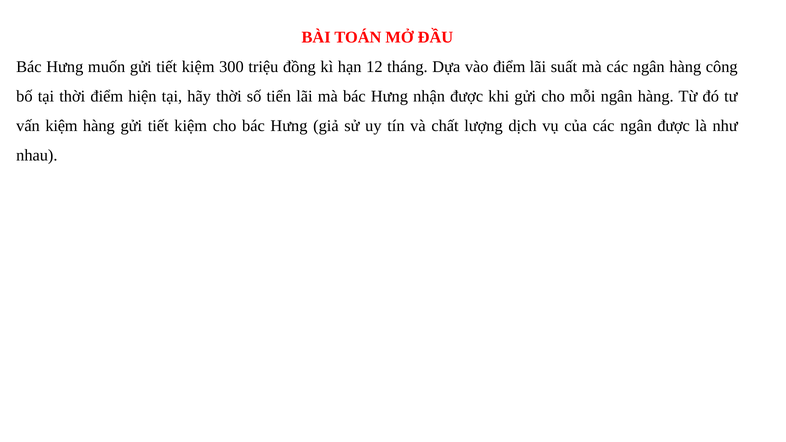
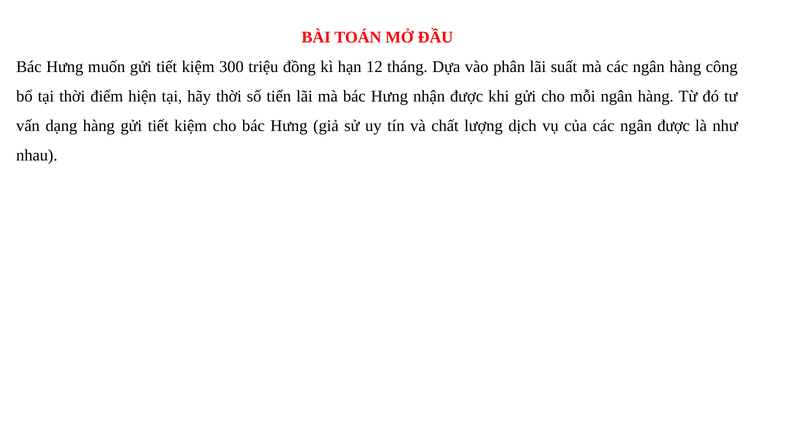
vào điểm: điểm -> phân
vấn kiệm: kiệm -> dạng
